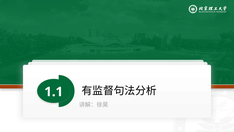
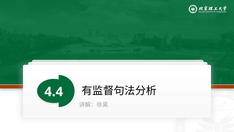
1.1: 1.1 -> 4.4
